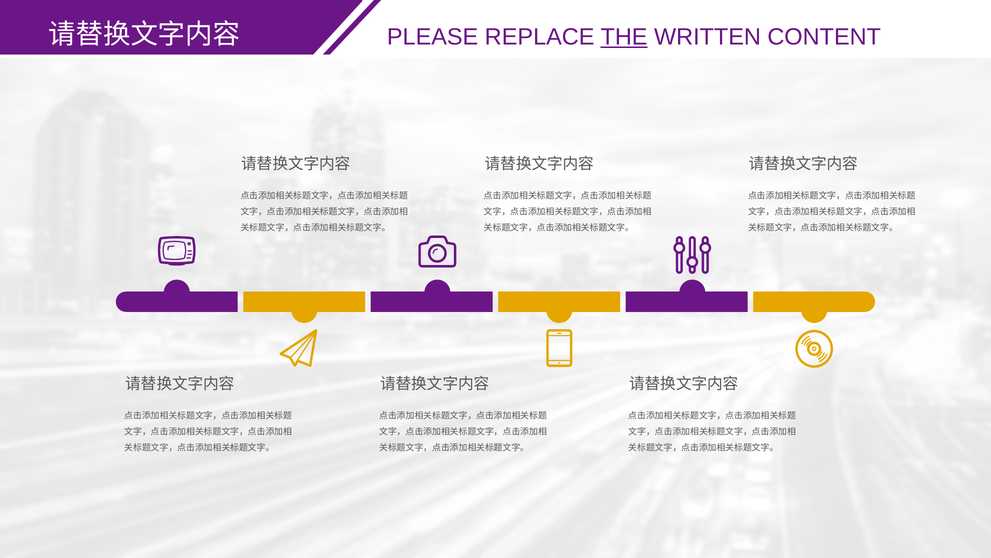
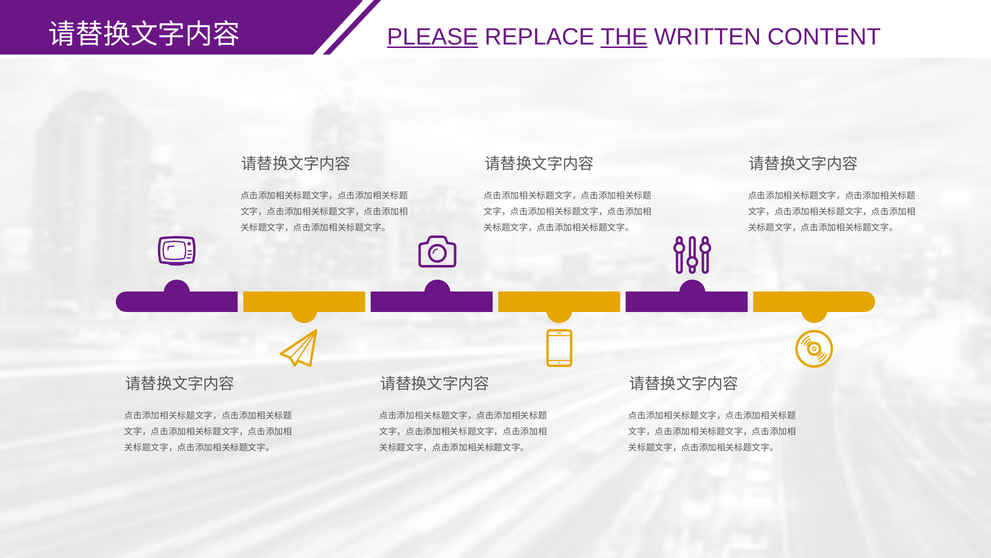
PLEASE underline: none -> present
